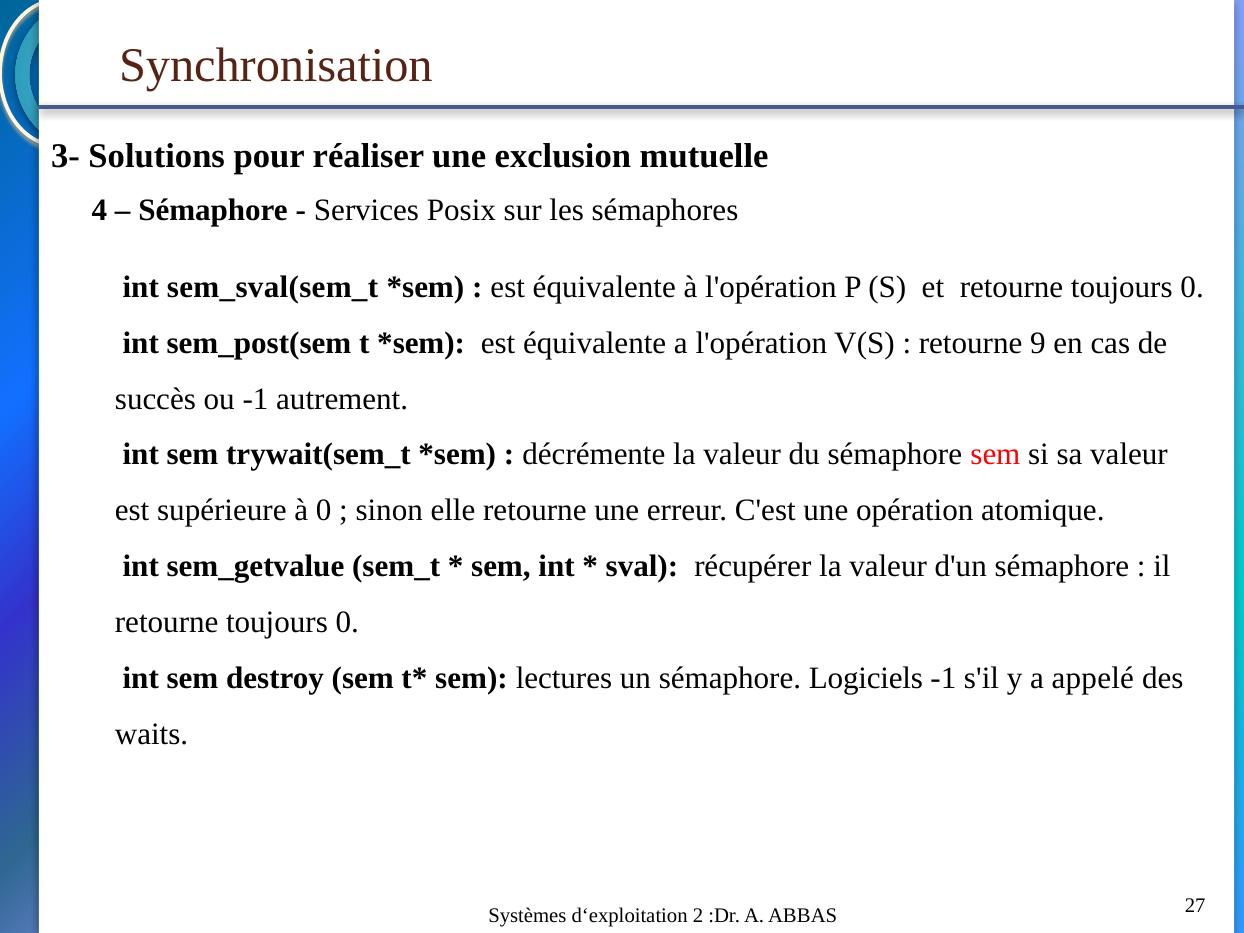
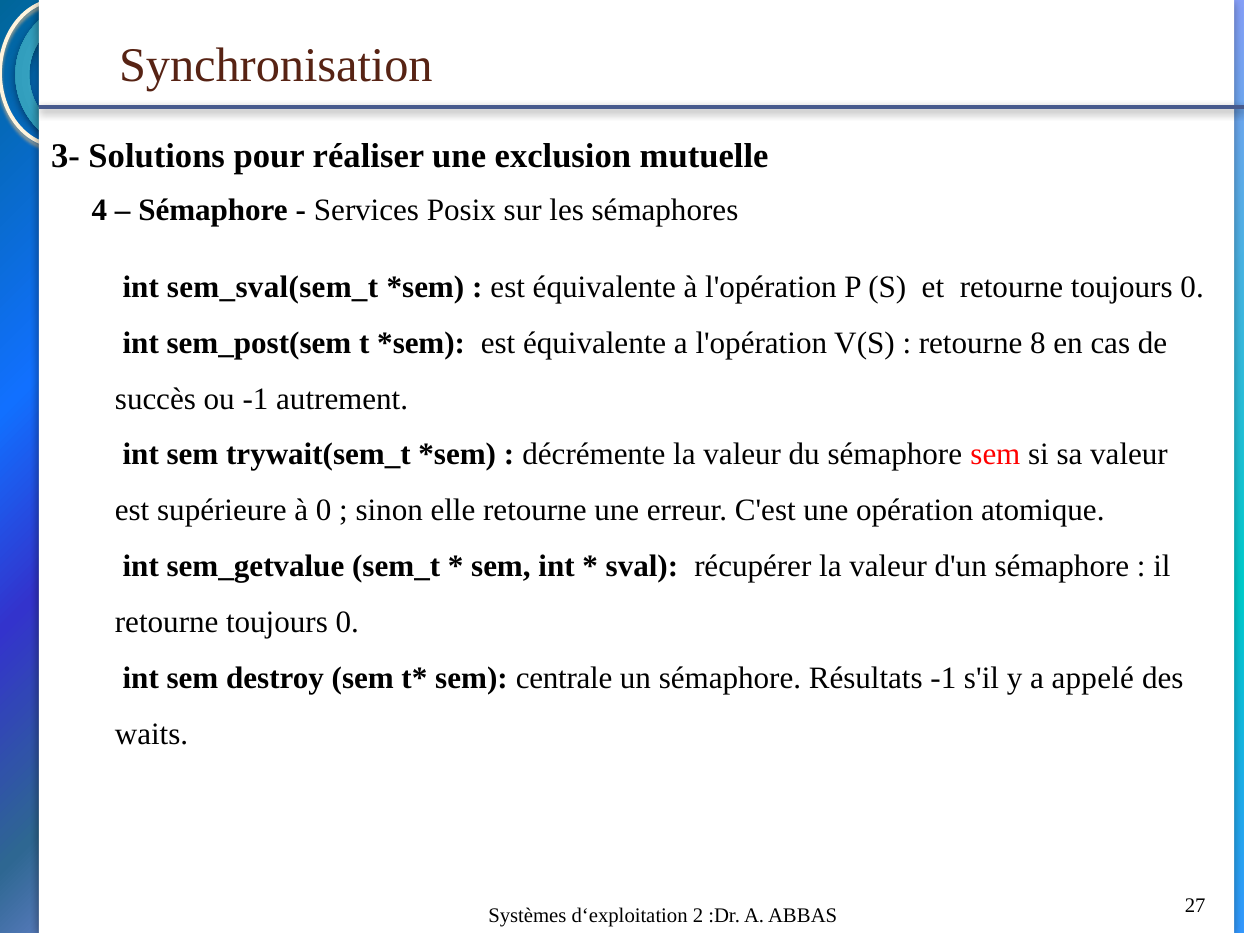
9: 9 -> 8
lectures: lectures -> centrale
Logiciels: Logiciels -> Résultats
